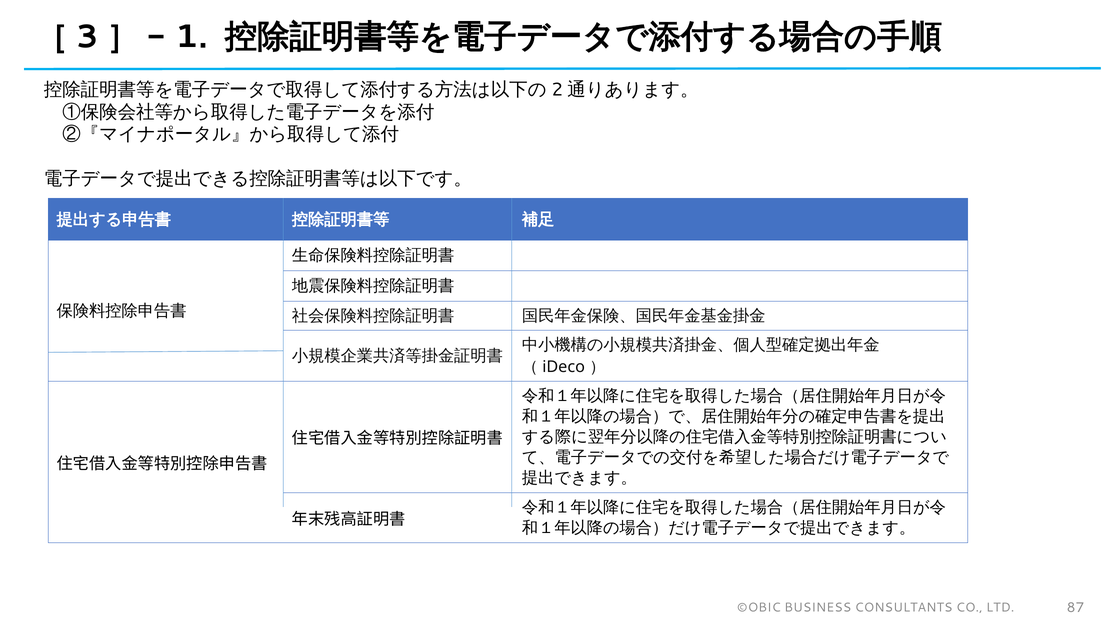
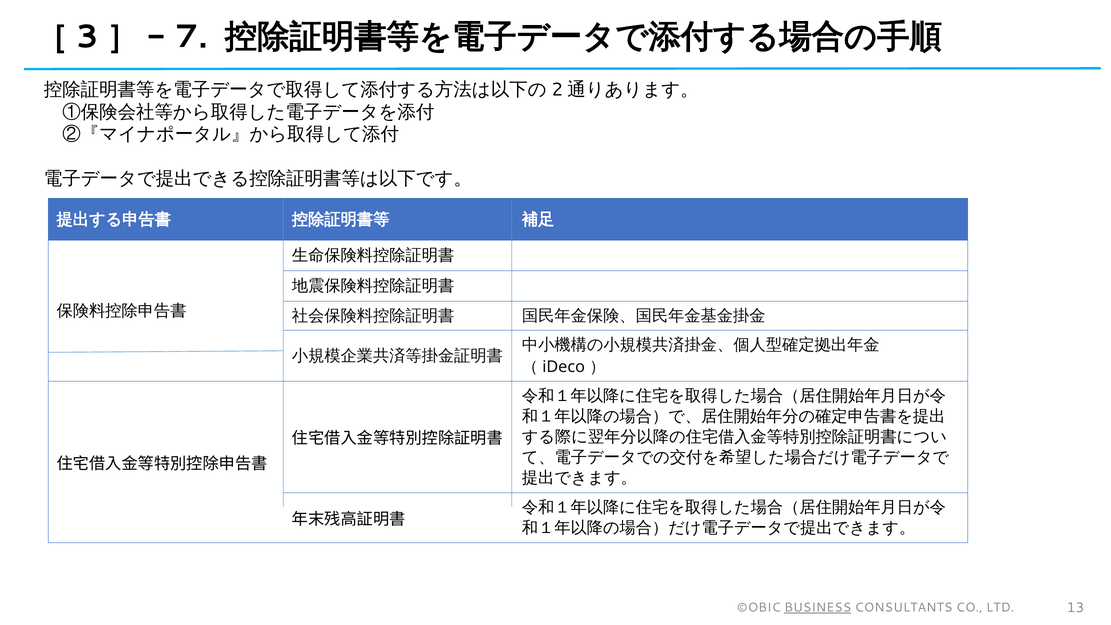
1: 1 -> 7
BUSINESS underline: none -> present
87: 87 -> 13
